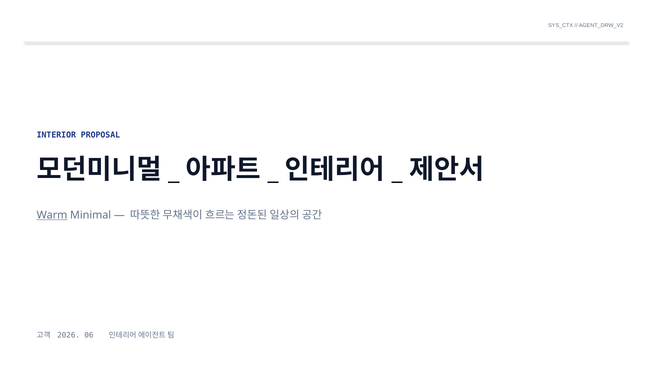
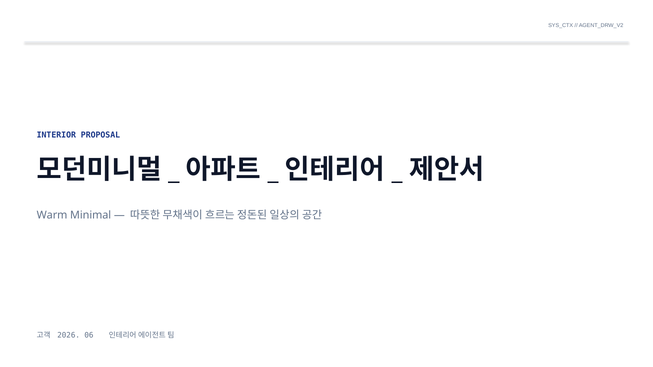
Warm underline: present -> none
